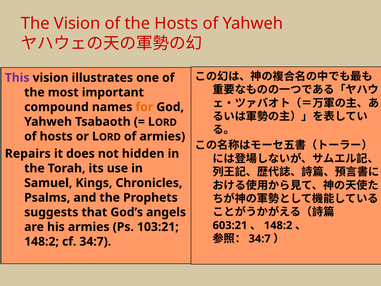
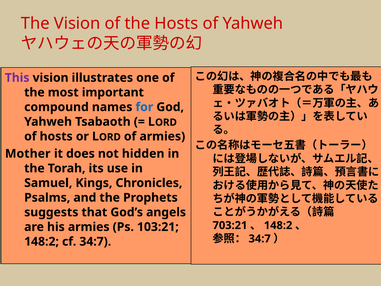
for colour: orange -> blue
Repairs: Repairs -> Mother
603:21: 603:21 -> 703:21
